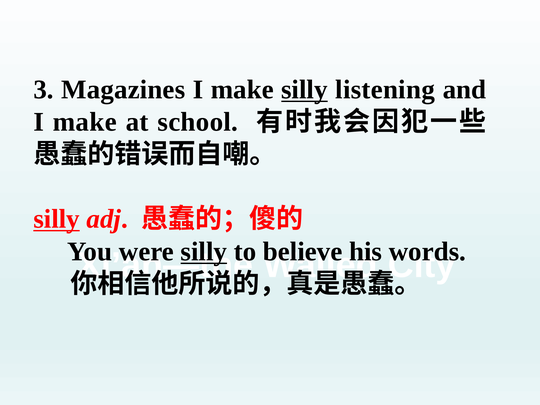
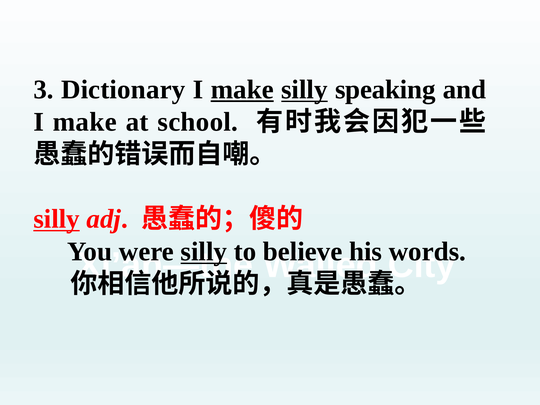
Magazines: Magazines -> Dictionary
make at (242, 89) underline: none -> present
listening: listening -> speaking
